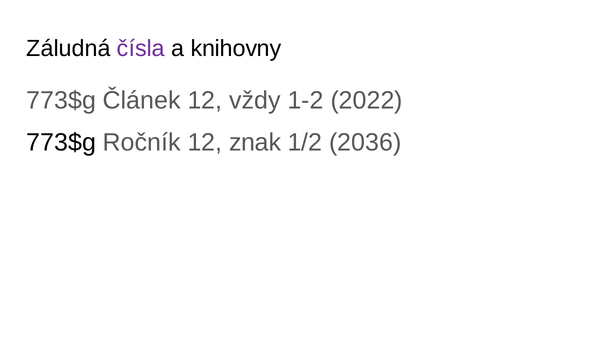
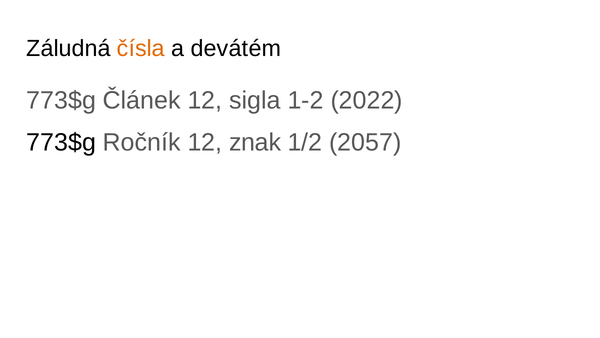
čísla colour: purple -> orange
knihovny: knihovny -> devátém
vždy: vždy -> sigla
2036: 2036 -> 2057
